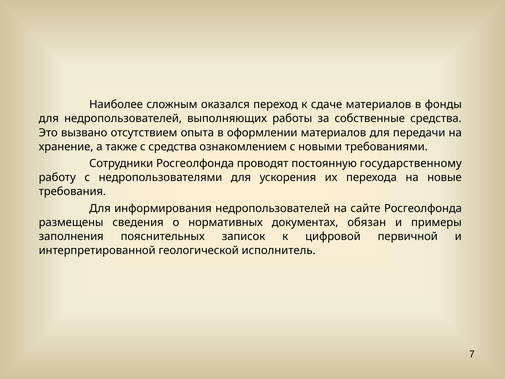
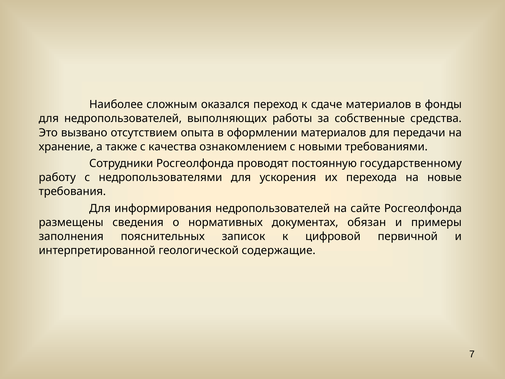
с средства: средства -> качества
исполнитель: исполнитель -> содержащие
